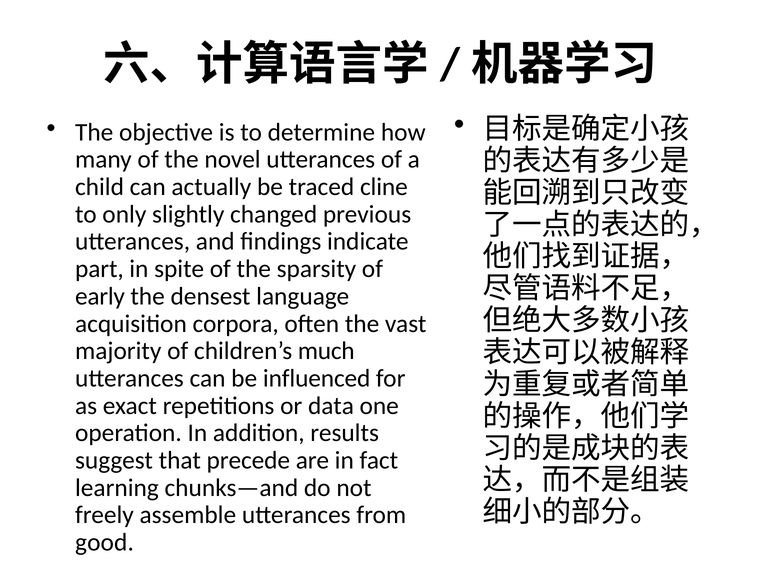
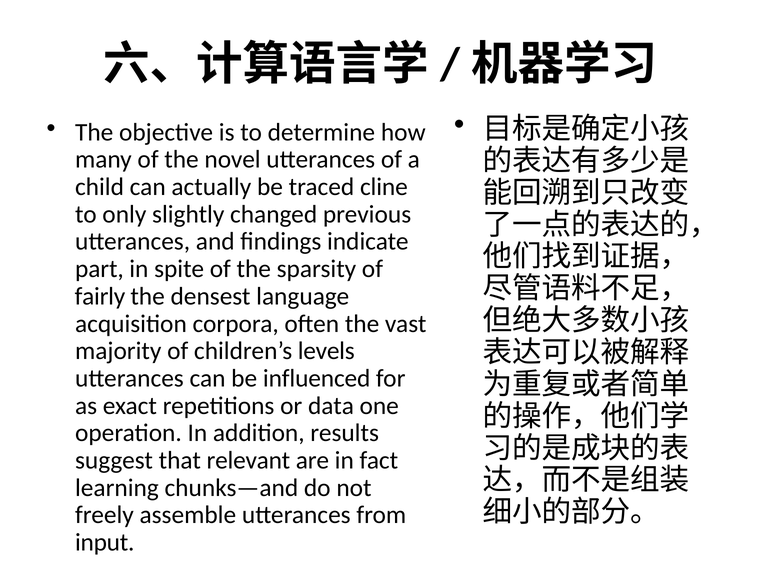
early: early -> fairly
much: much -> levels
precede: precede -> relevant
good: good -> input
